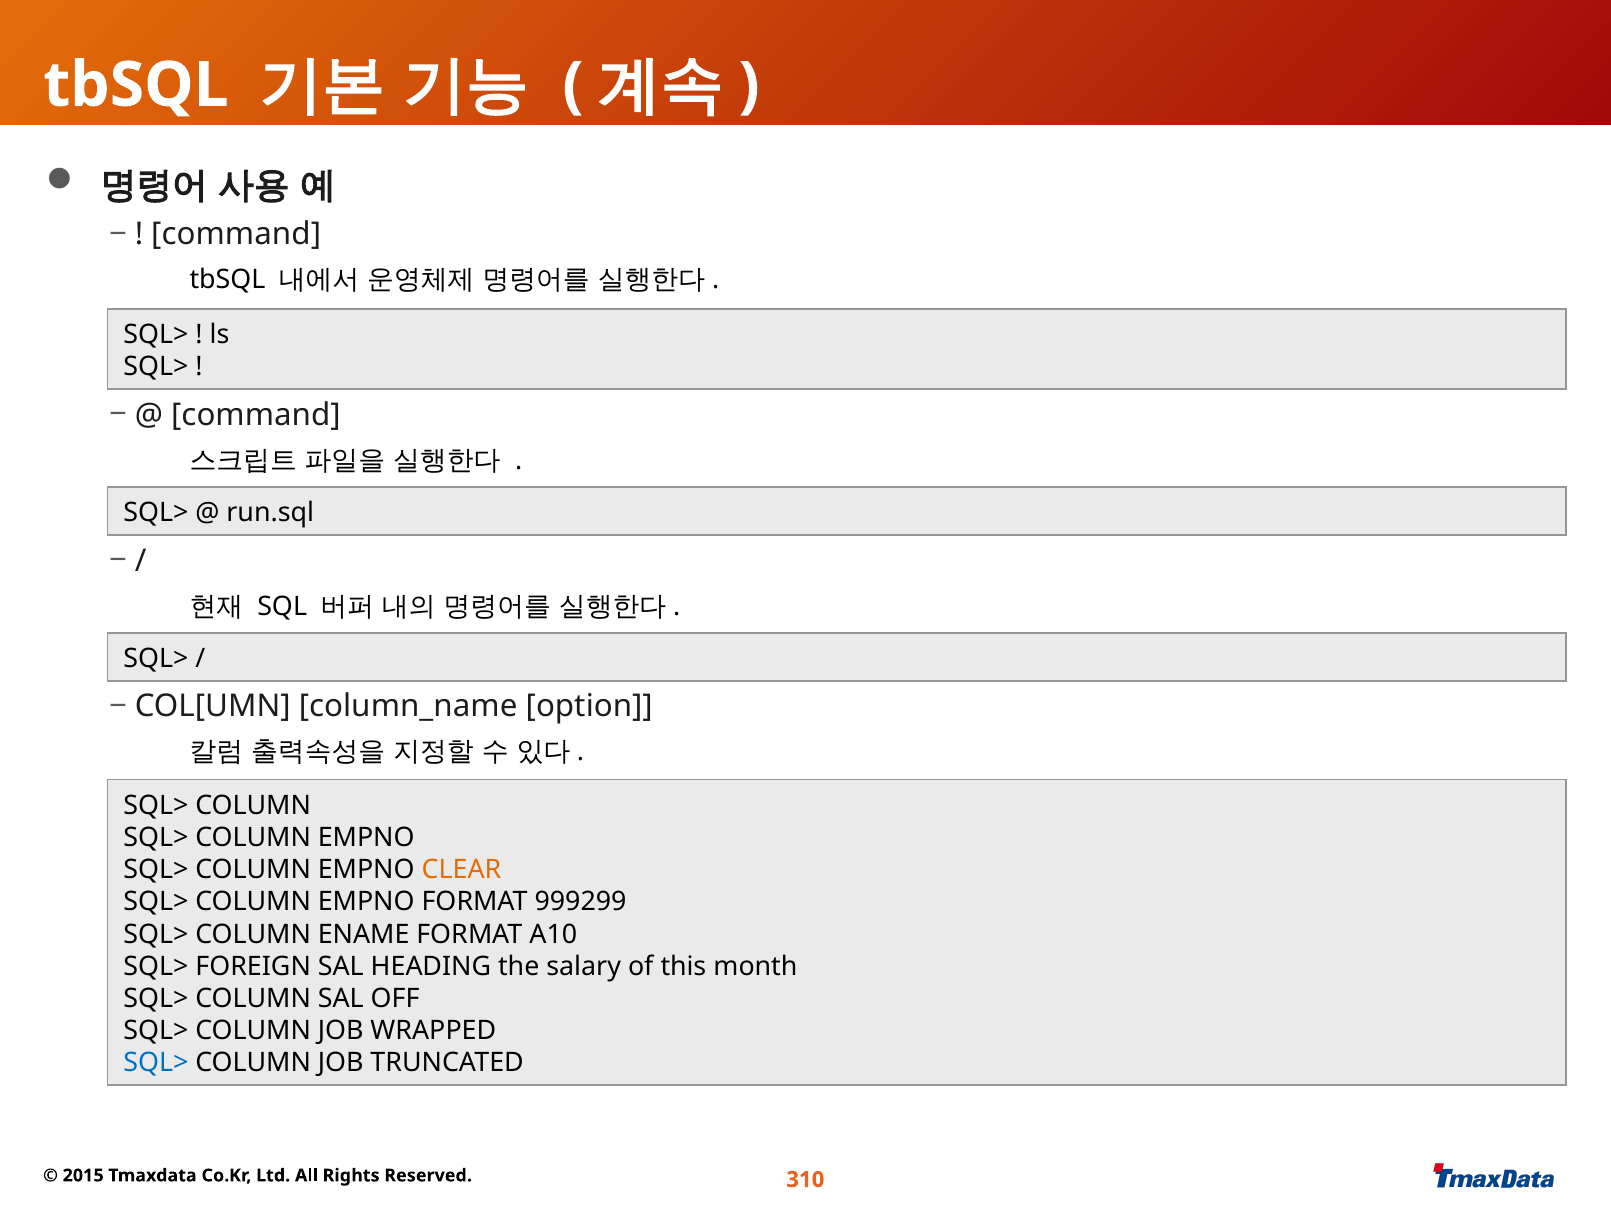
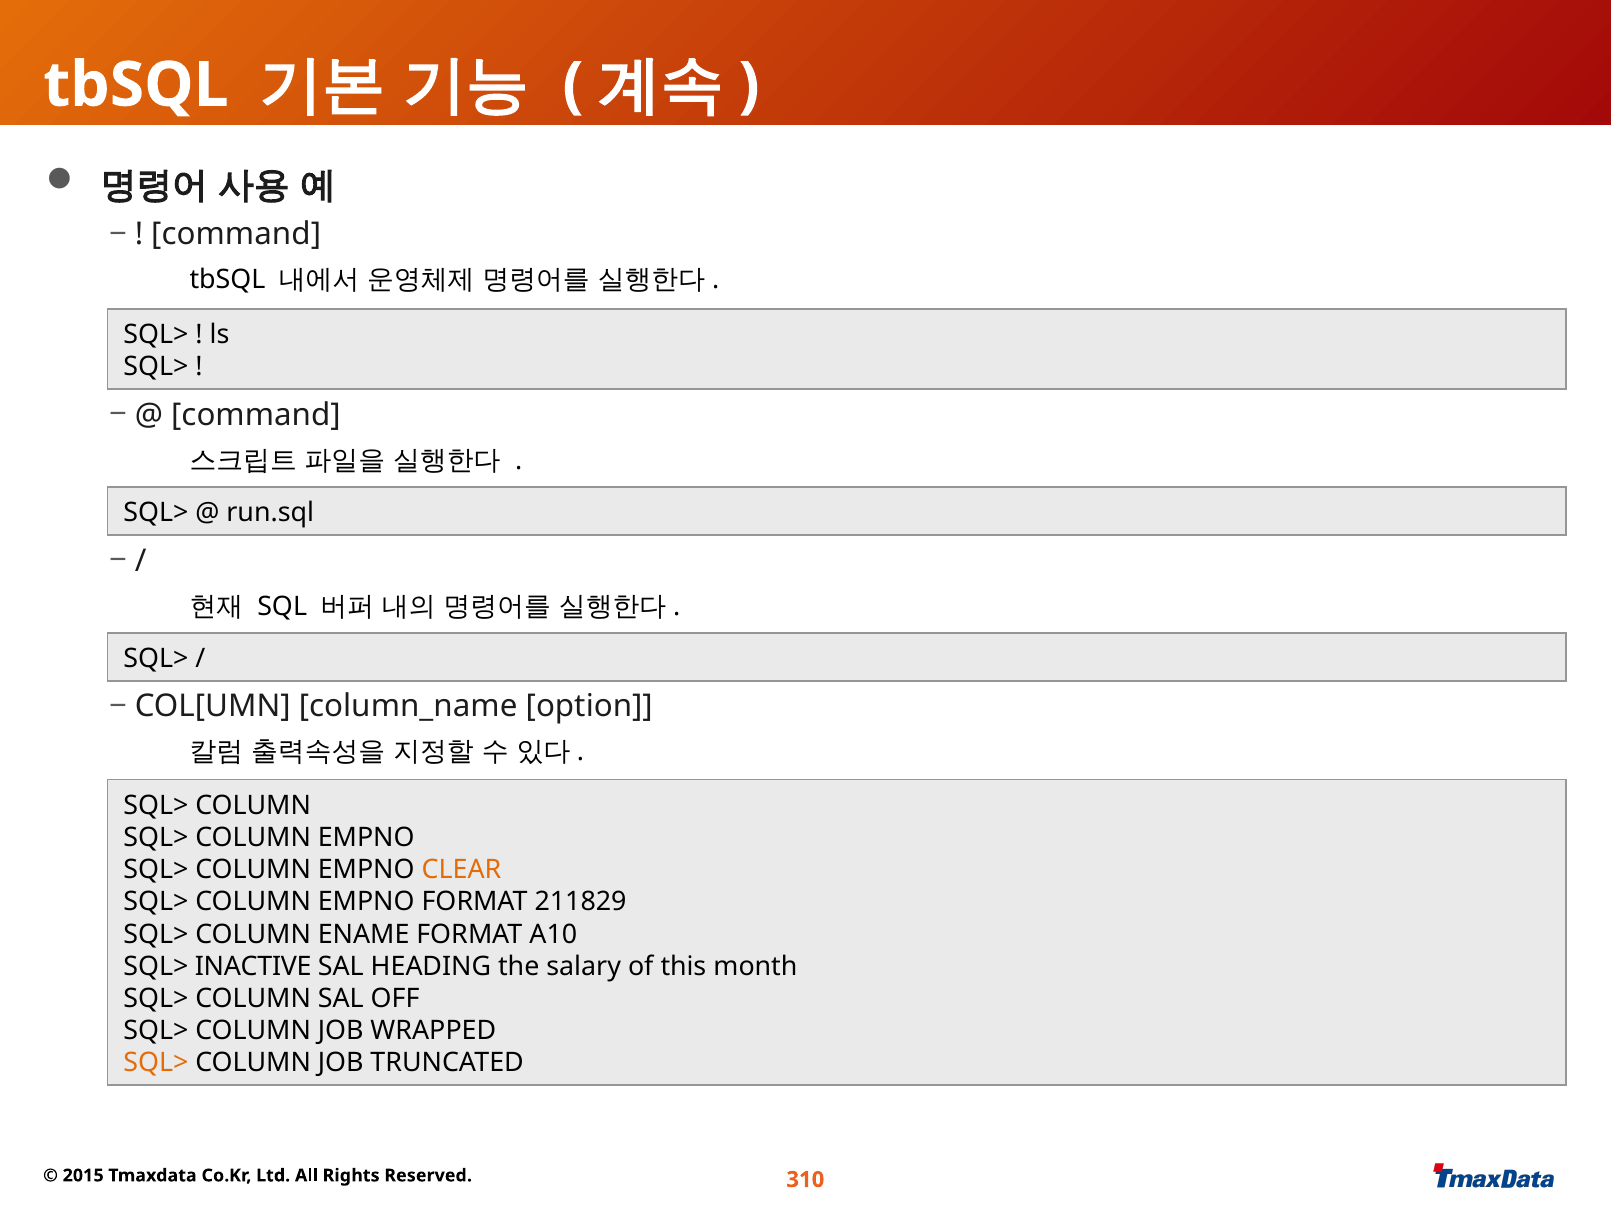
999299: 999299 -> 211829
FOREIGN: FOREIGN -> INACTIVE
SQL> at (156, 1063) colour: blue -> orange
